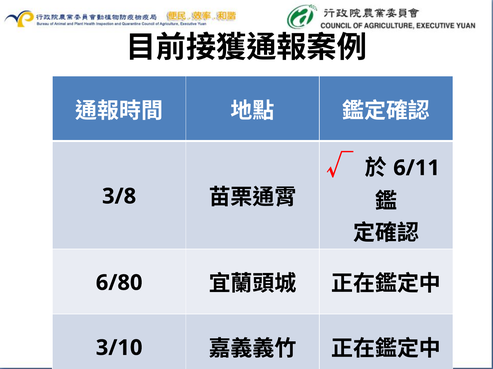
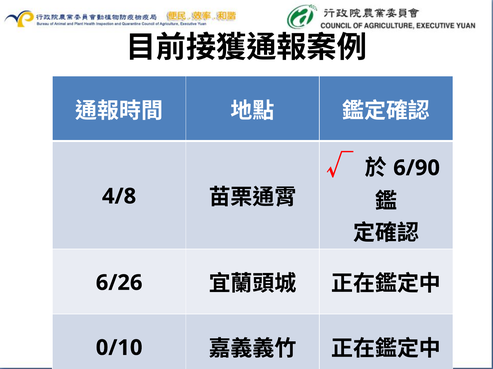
6/11: 6/11 -> 6/90
3/8: 3/8 -> 4/8
6/80: 6/80 -> 6/26
3/10: 3/10 -> 0/10
